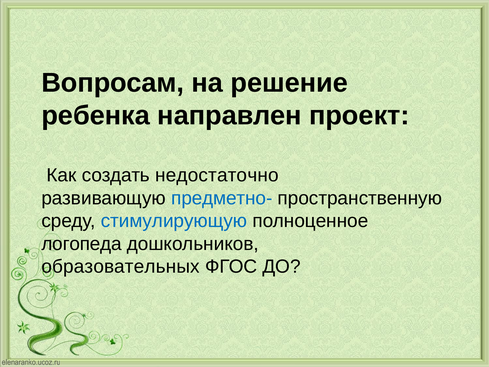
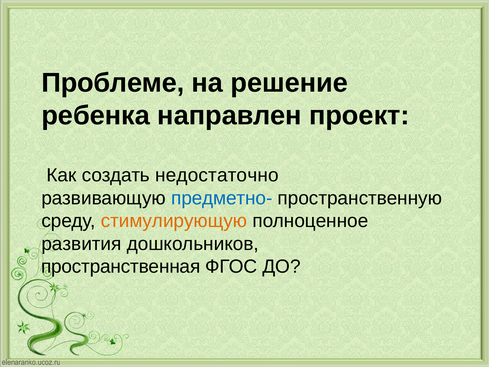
Вопросам: Вопросам -> Проблеме
стимулирующую colour: blue -> orange
логопеда: логопеда -> развития
образовательных: образовательных -> пространственная
